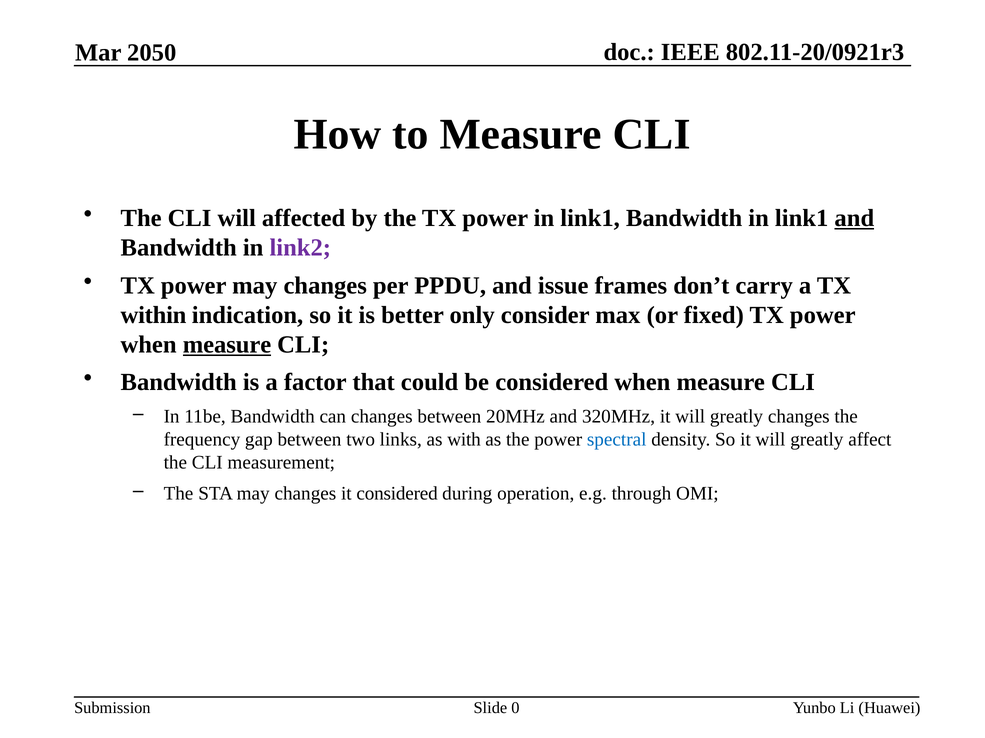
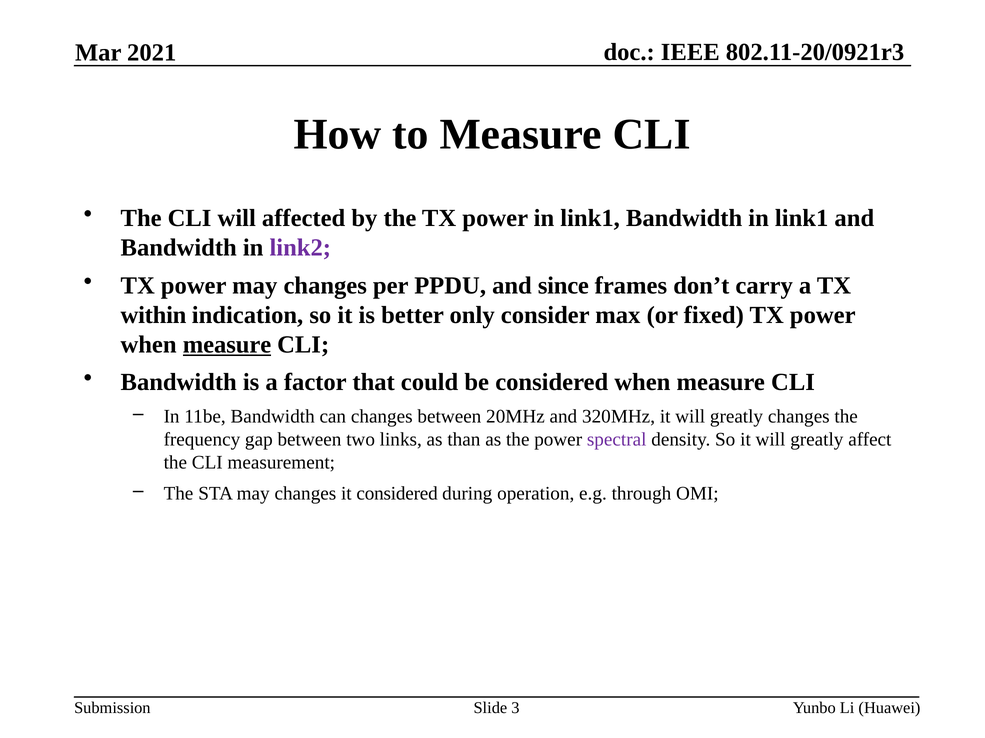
2050: 2050 -> 2021
and at (854, 218) underline: present -> none
issue: issue -> since
with: with -> than
spectral colour: blue -> purple
0: 0 -> 3
